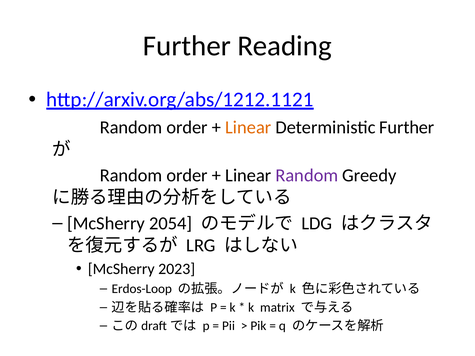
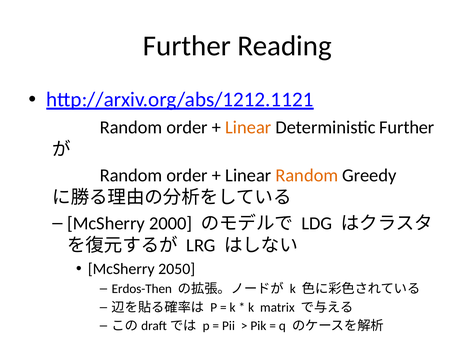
Random at (307, 175) colour: purple -> orange
2054: 2054 -> 2000
2023: 2023 -> 2050
Erdos-Loop: Erdos-Loop -> Erdos-Then
